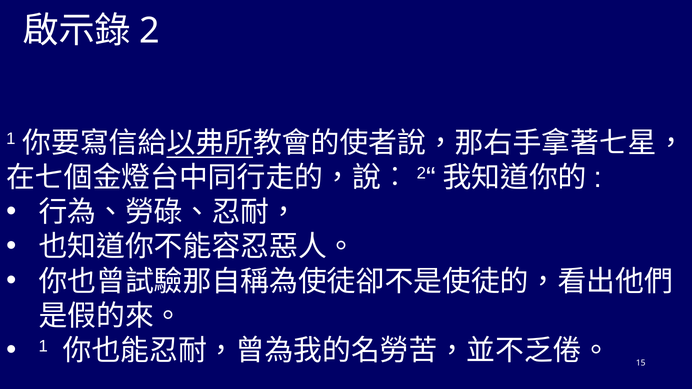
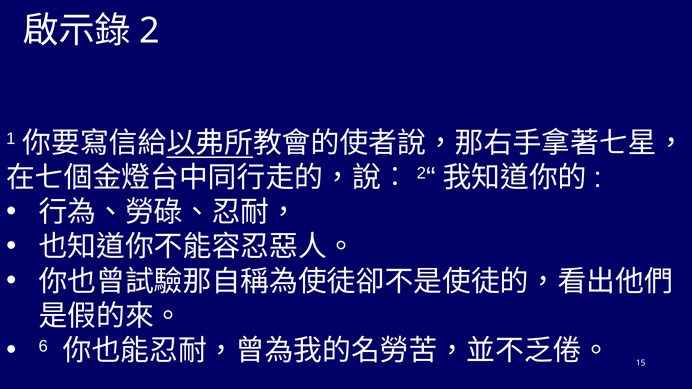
1 at (43, 346): 1 -> 6
